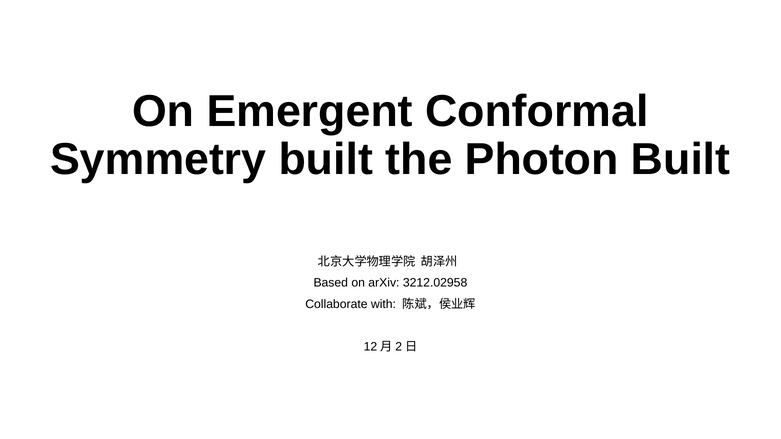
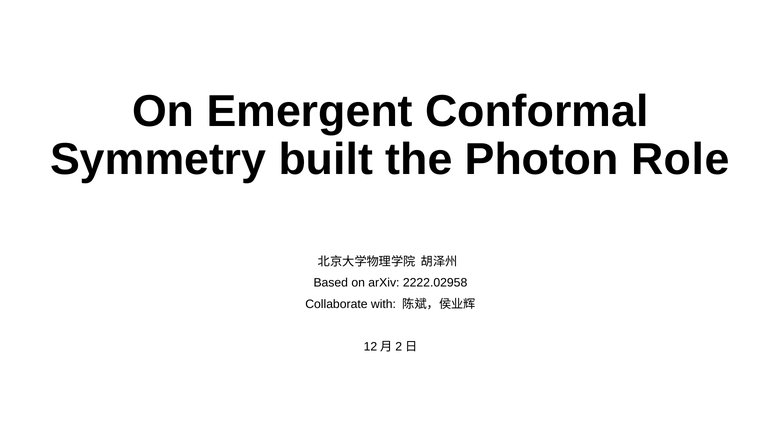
Photon Built: Built -> Role
3212.02958: 3212.02958 -> 2222.02958
